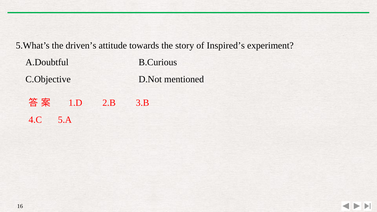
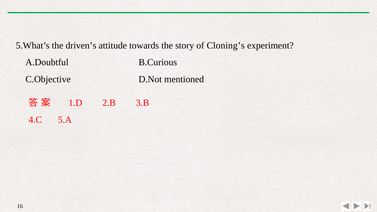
Inspired’s: Inspired’s -> Cloning’s
